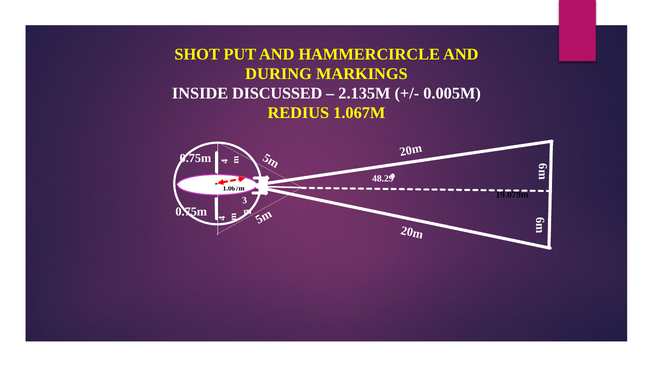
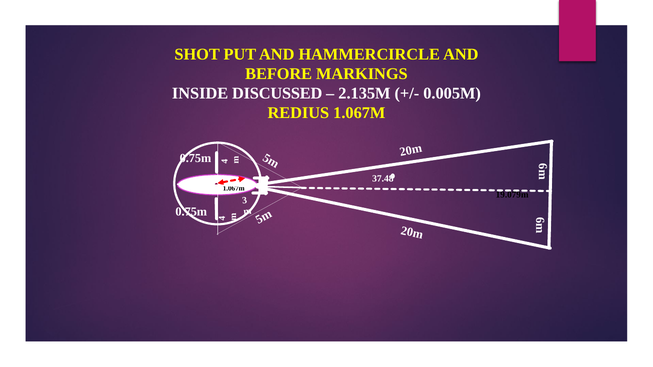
DURING: DURING -> BEFORE
48.29: 48.29 -> 37.48
